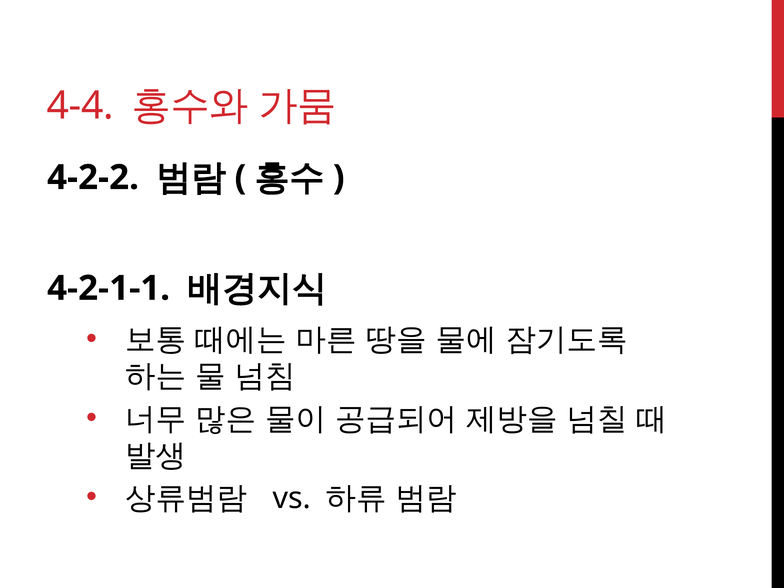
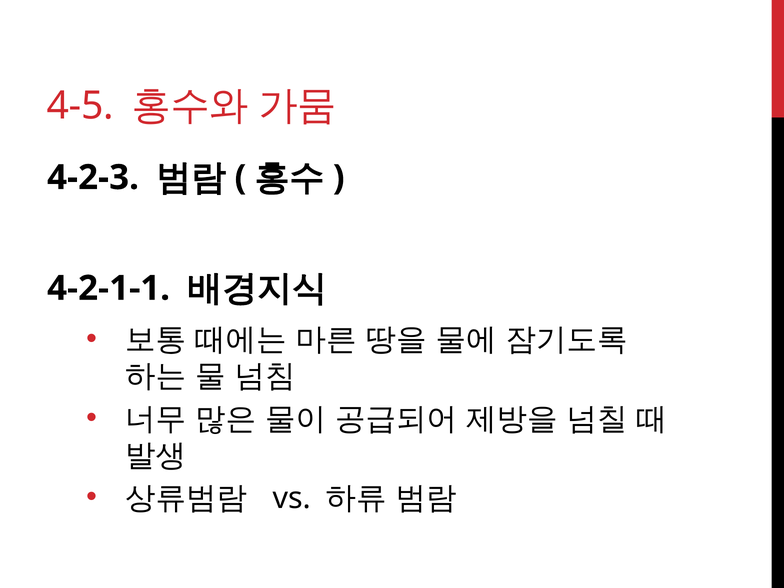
4-4: 4-4 -> 4-5
4-2-2: 4-2-2 -> 4-2-3
